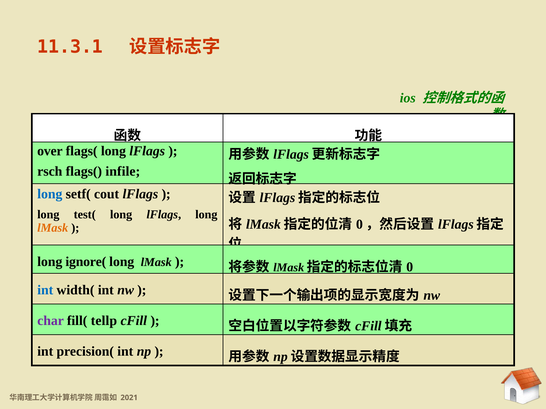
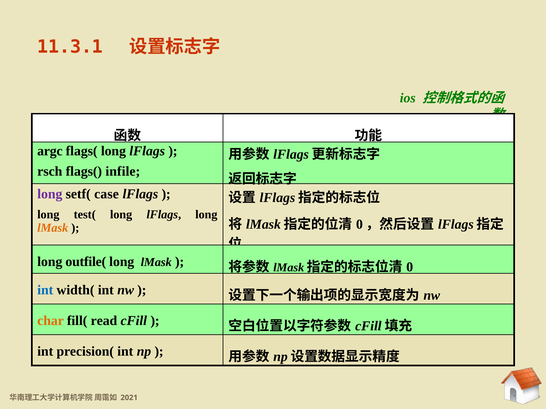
over: over -> argc
long at (50, 194) colour: blue -> purple
cout: cout -> case
ignore(: ignore( -> outfile(
char colour: purple -> orange
tellp: tellp -> read
